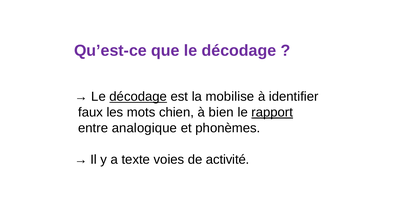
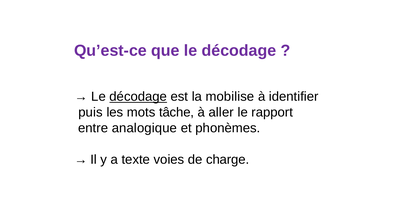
faux: faux -> puis
chien: chien -> tâche
bien: bien -> aller
rapport underline: present -> none
activité: activité -> charge
